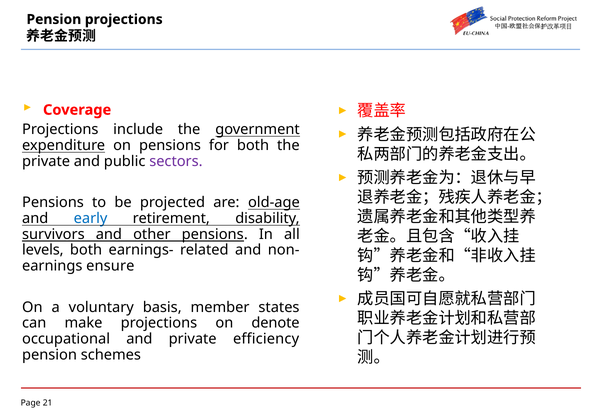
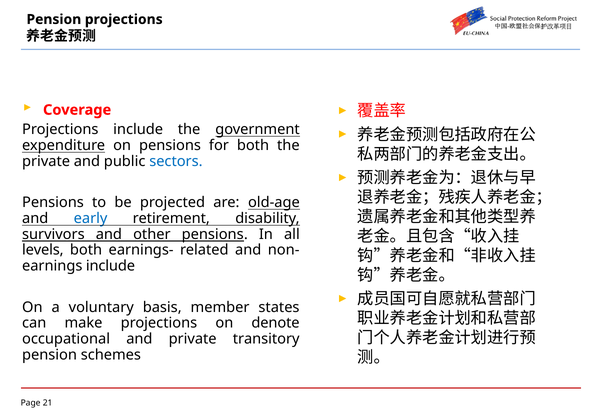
sectors colour: purple -> blue
ensure at (110, 266): ensure -> include
efficiency: efficiency -> transitory
